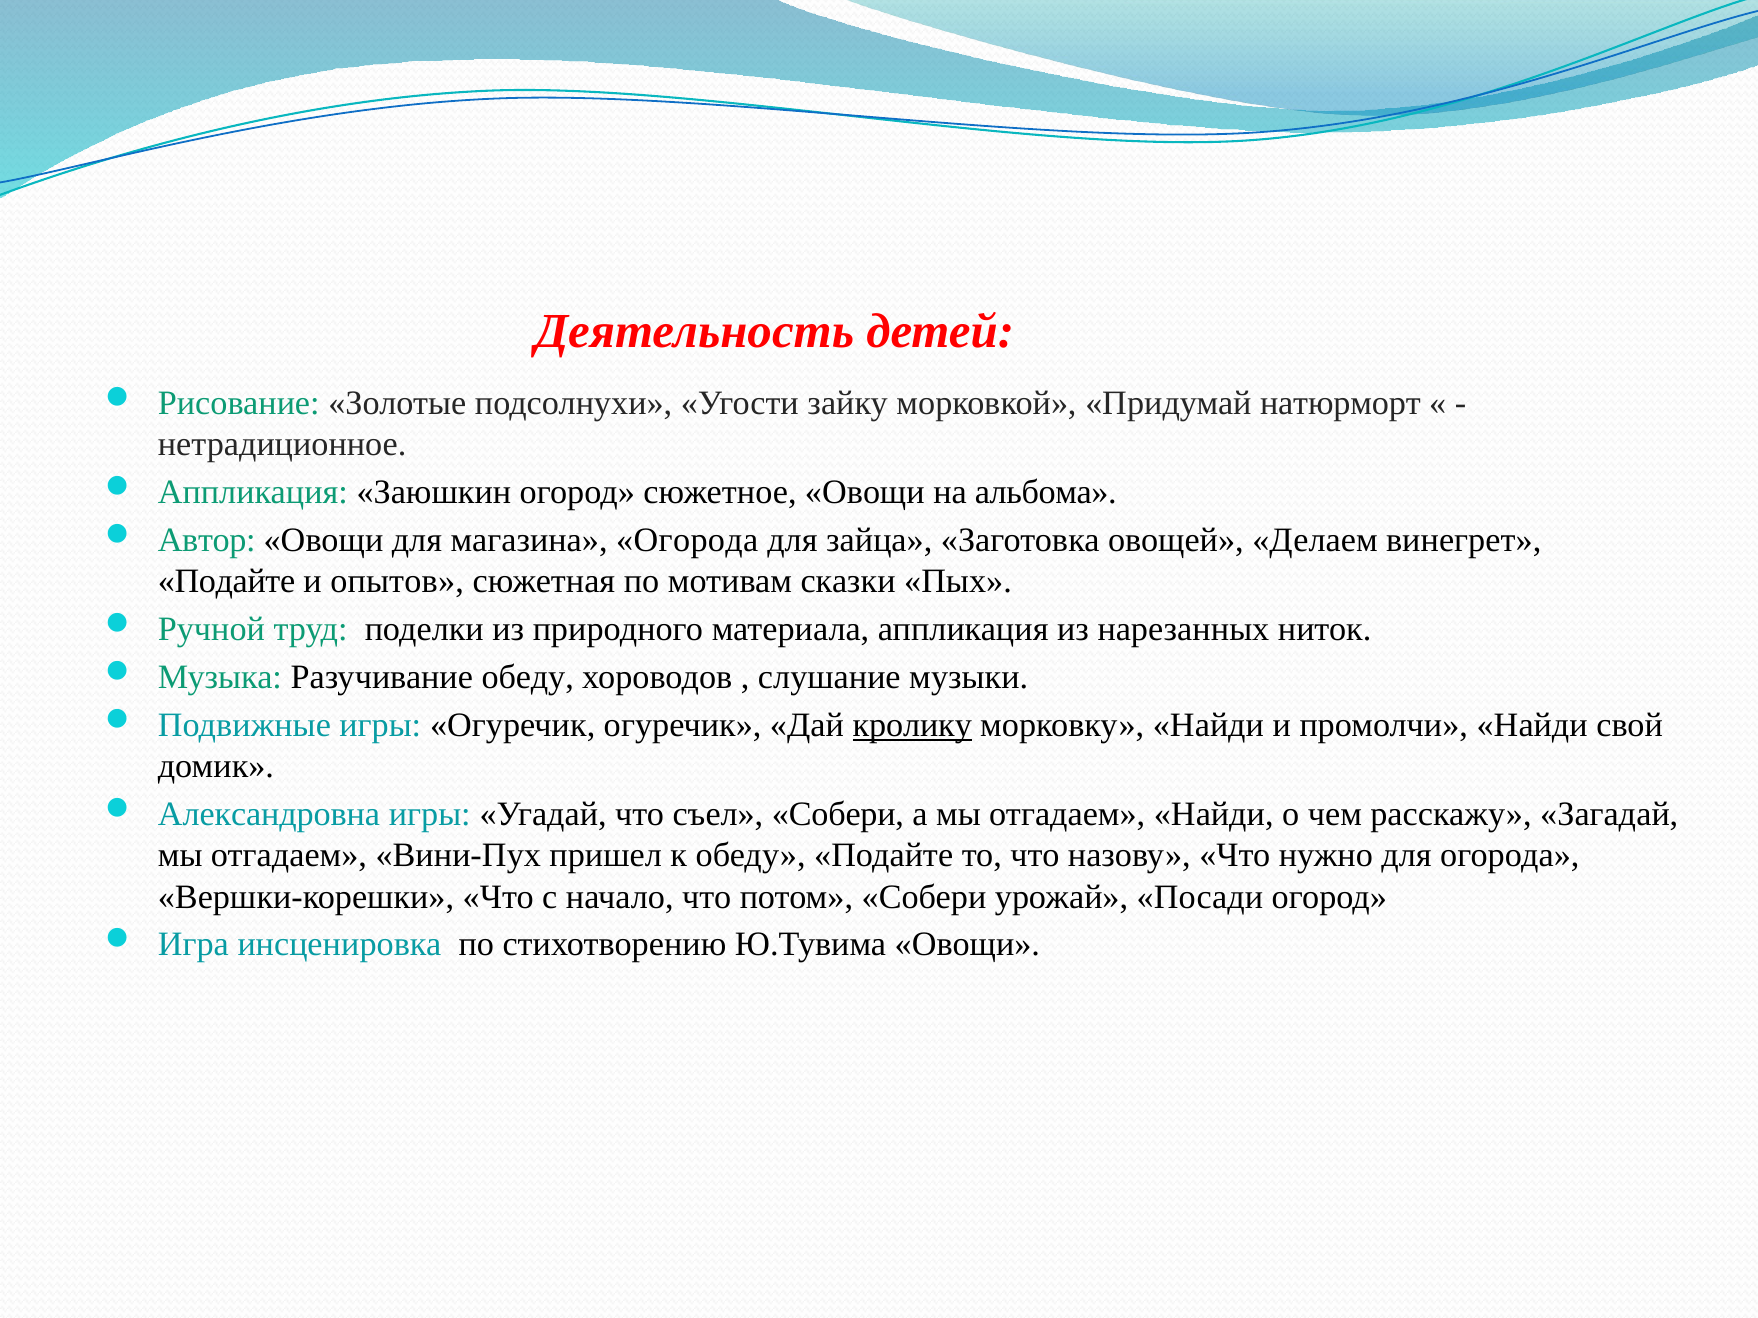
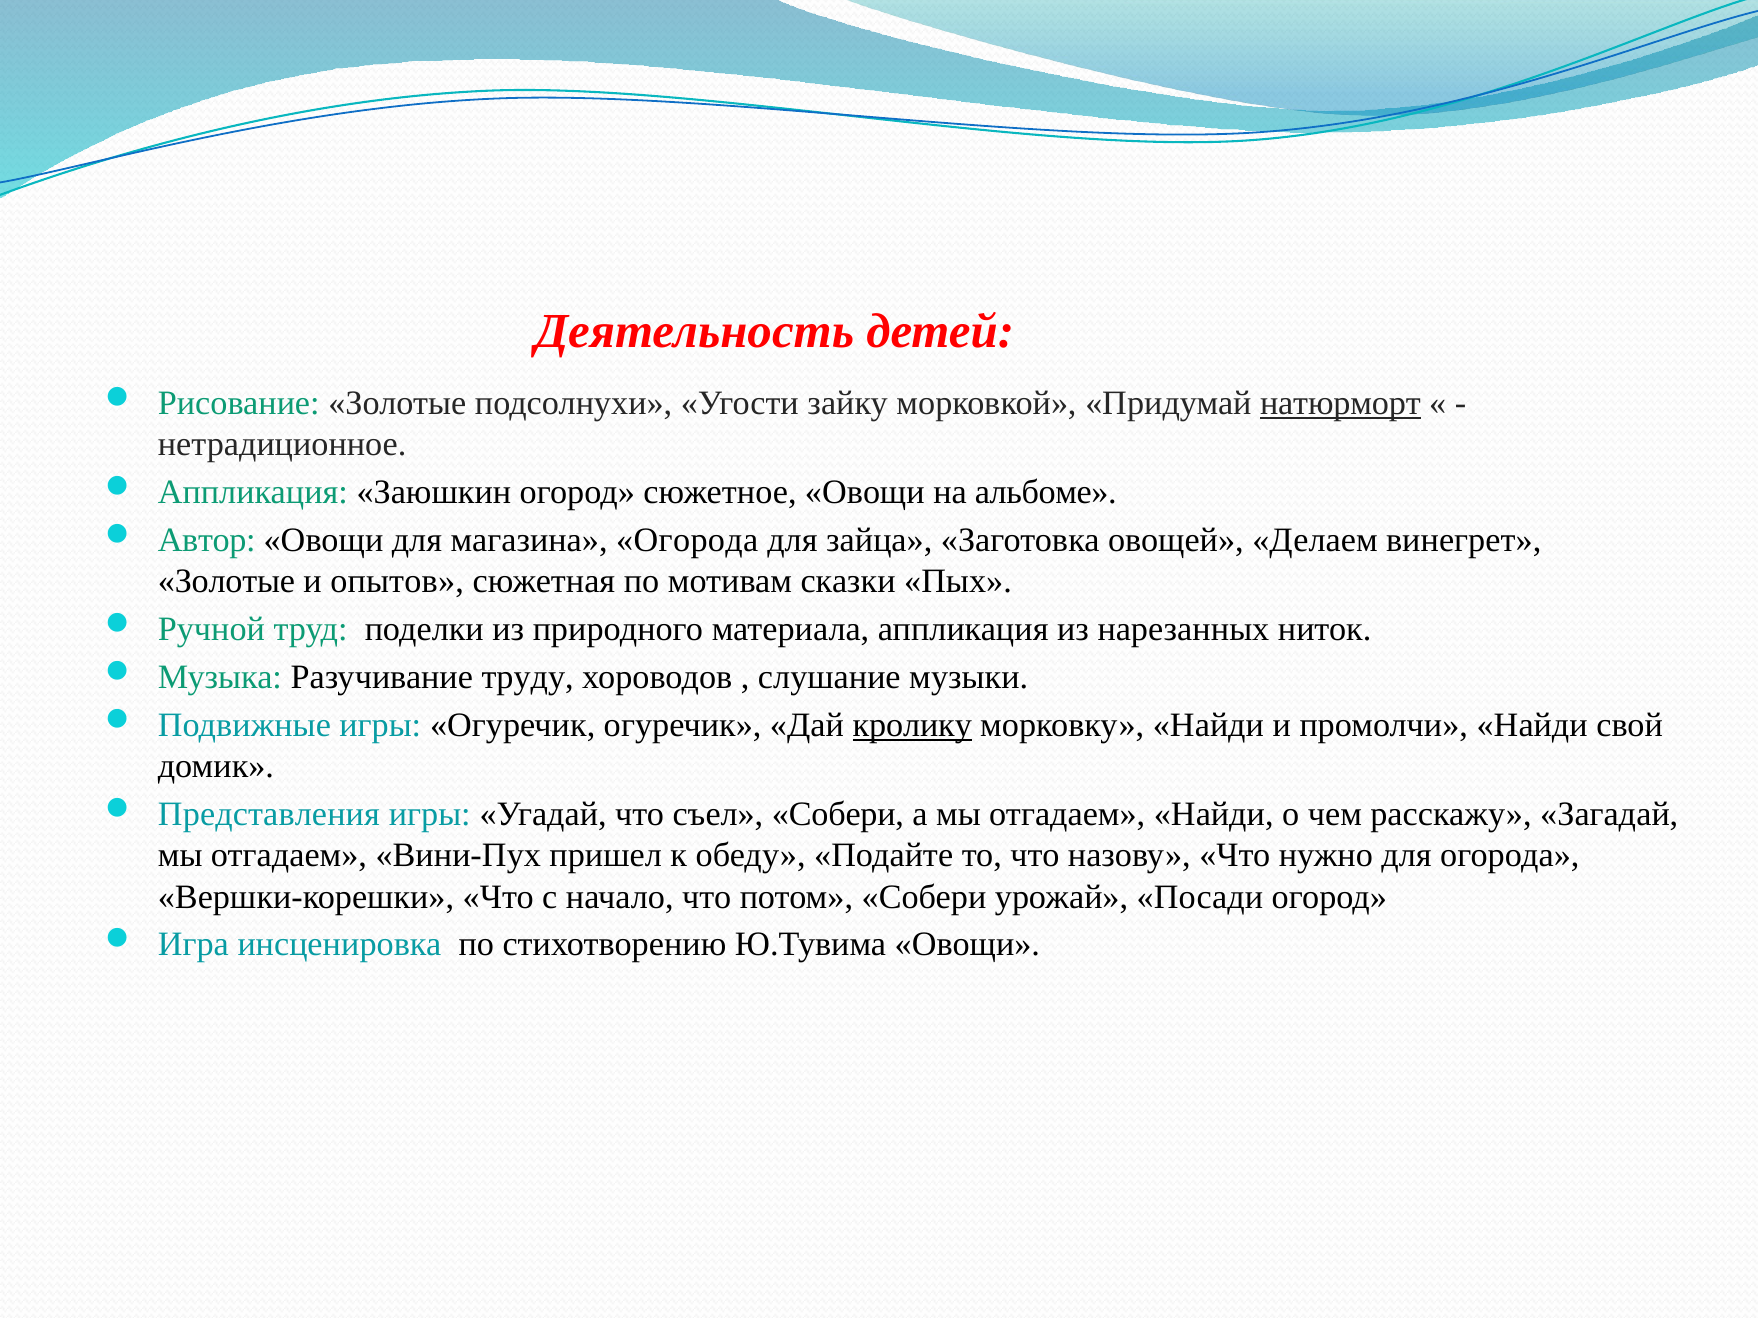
натюрморт underline: none -> present
альбома: альбома -> альбоме
Подайте at (227, 582): Подайте -> Золотые
Разучивание обеду: обеду -> труду
Александровна: Александровна -> Представления
